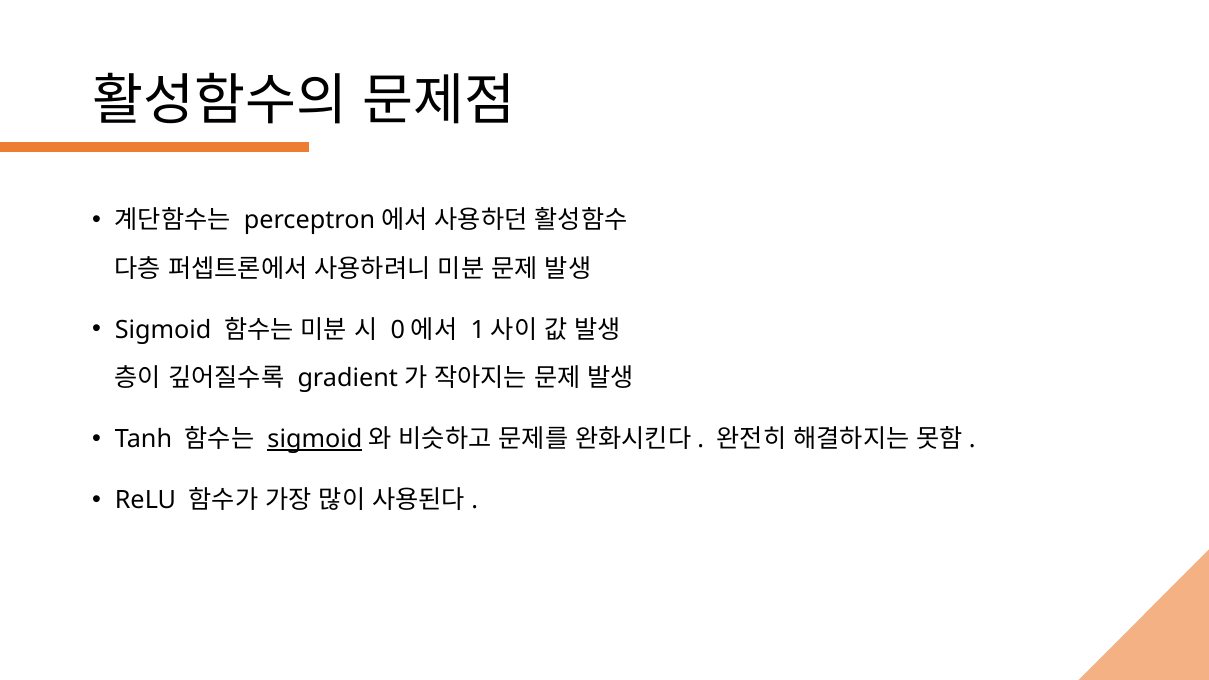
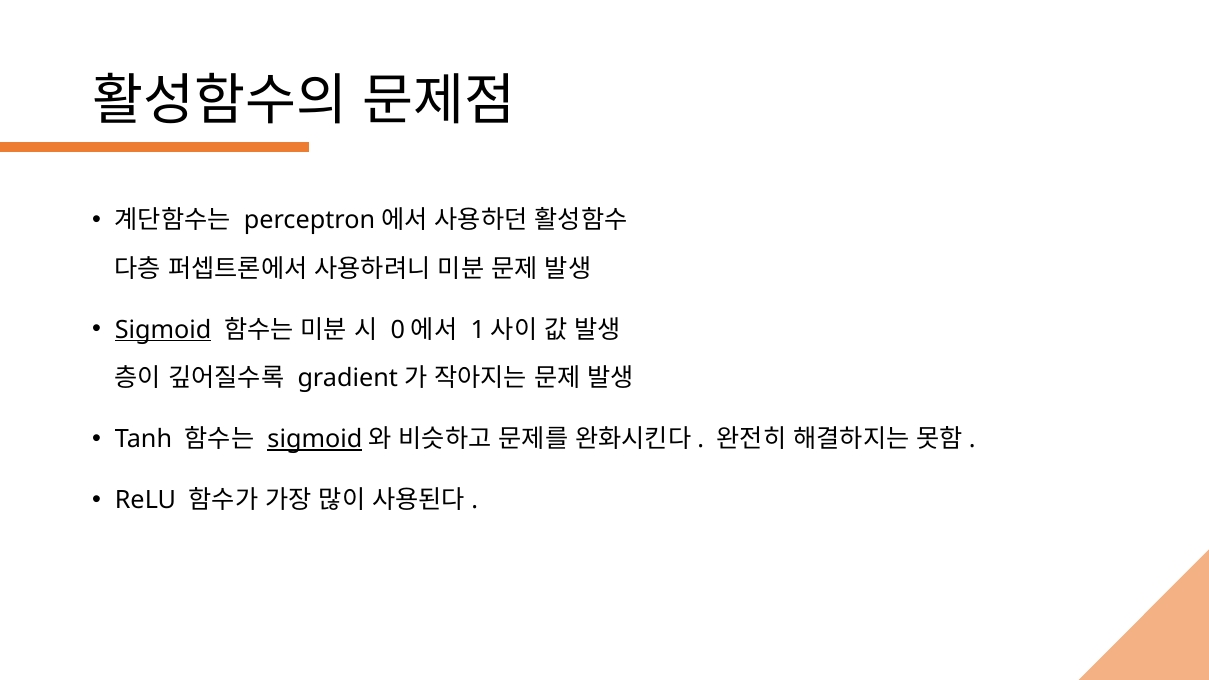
Sigmoid at (163, 330) underline: none -> present
